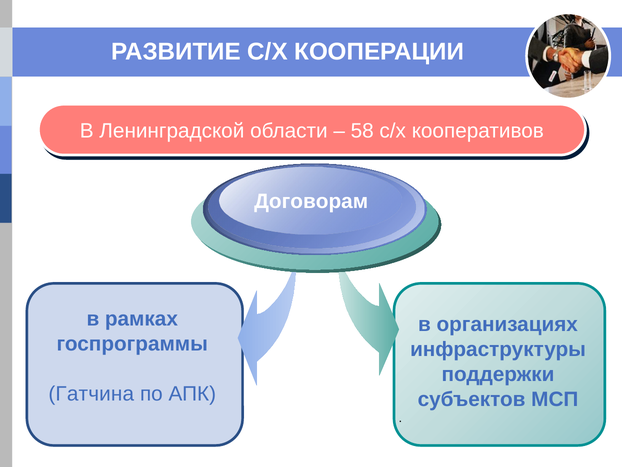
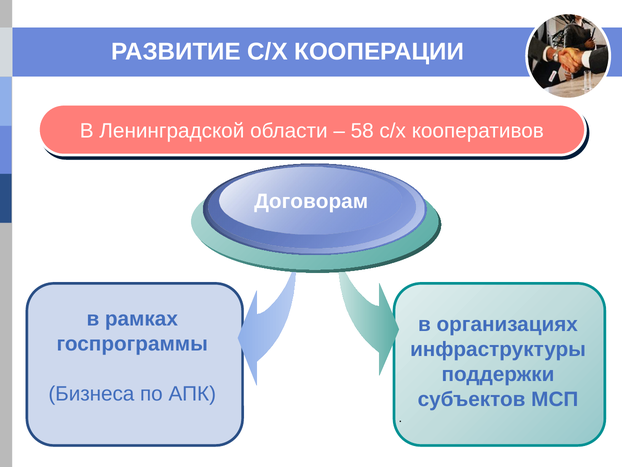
Гатчина: Гатчина -> Бизнеса
